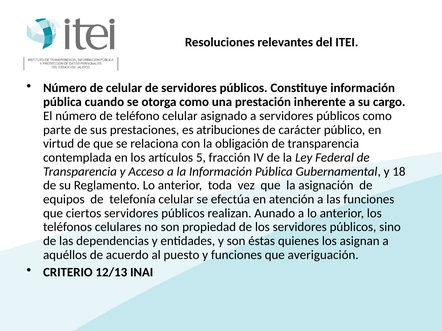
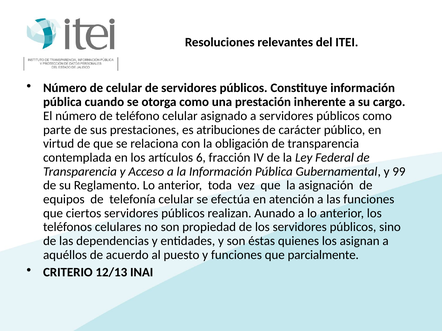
5: 5 -> 6
18: 18 -> 99
averiguación: averiguación -> parcialmente
